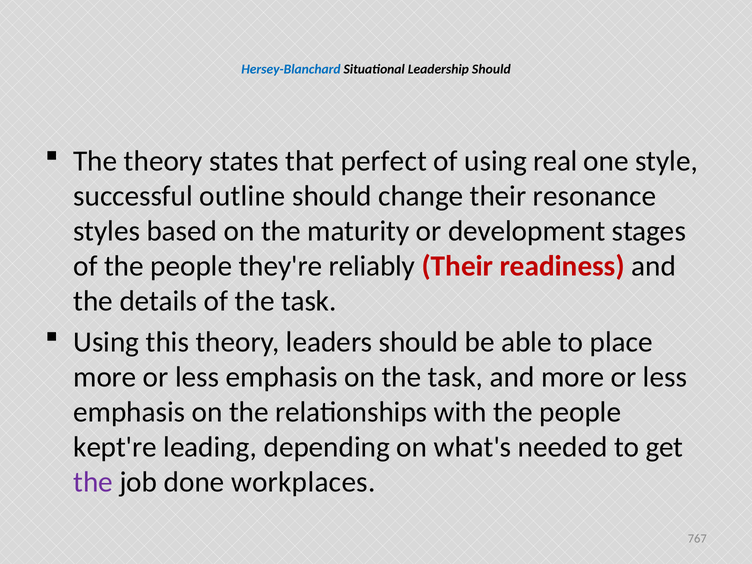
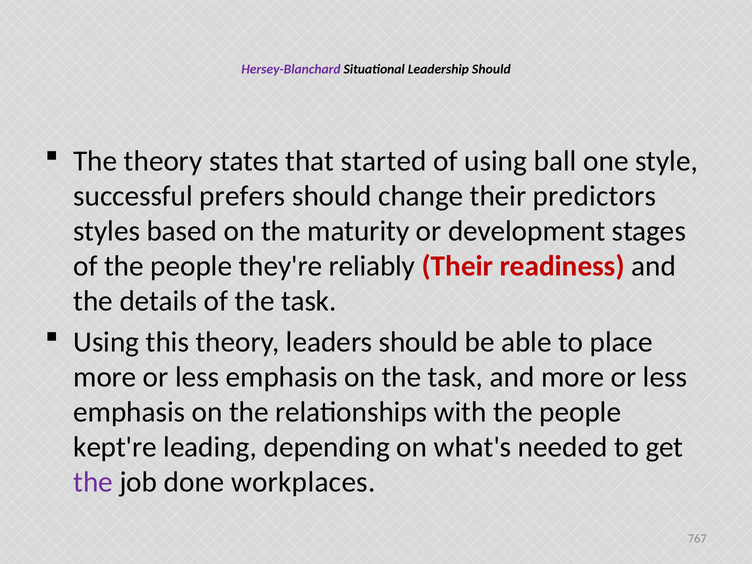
Hersey-Blanchard colour: blue -> purple
perfect: perfect -> started
real: real -> ball
outline: outline -> prefers
resonance: resonance -> predictors
